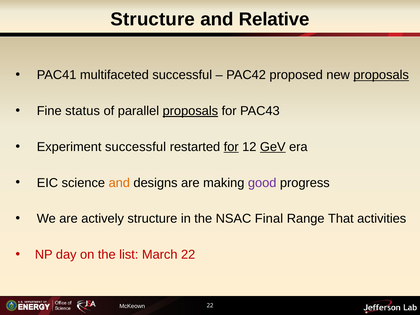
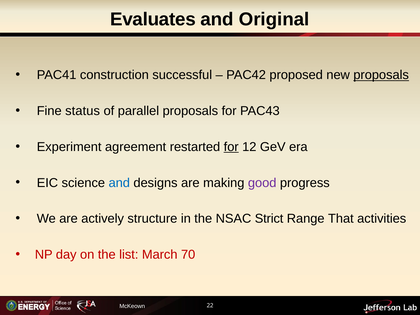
Structure at (153, 19): Structure -> Evaluates
Relative: Relative -> Original
multifaceted: multifaceted -> construction
proposals at (190, 111) underline: present -> none
Experiment successful: successful -> agreement
GeV underline: present -> none
and at (119, 183) colour: orange -> blue
Final: Final -> Strict
March 22: 22 -> 70
